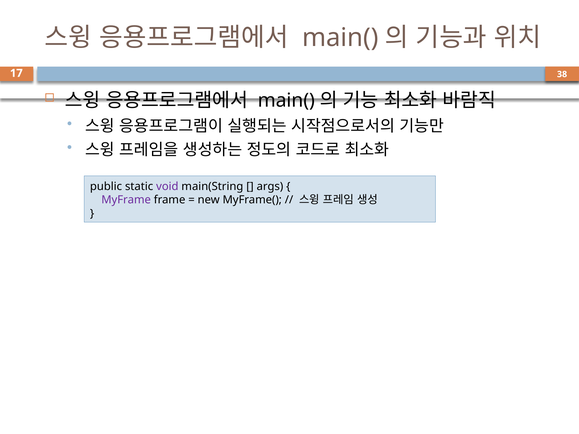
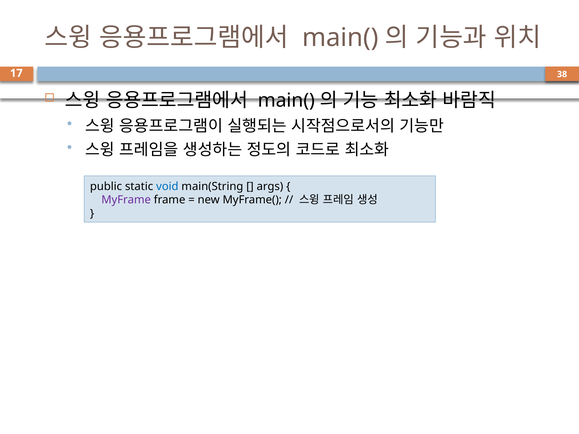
void colour: purple -> blue
